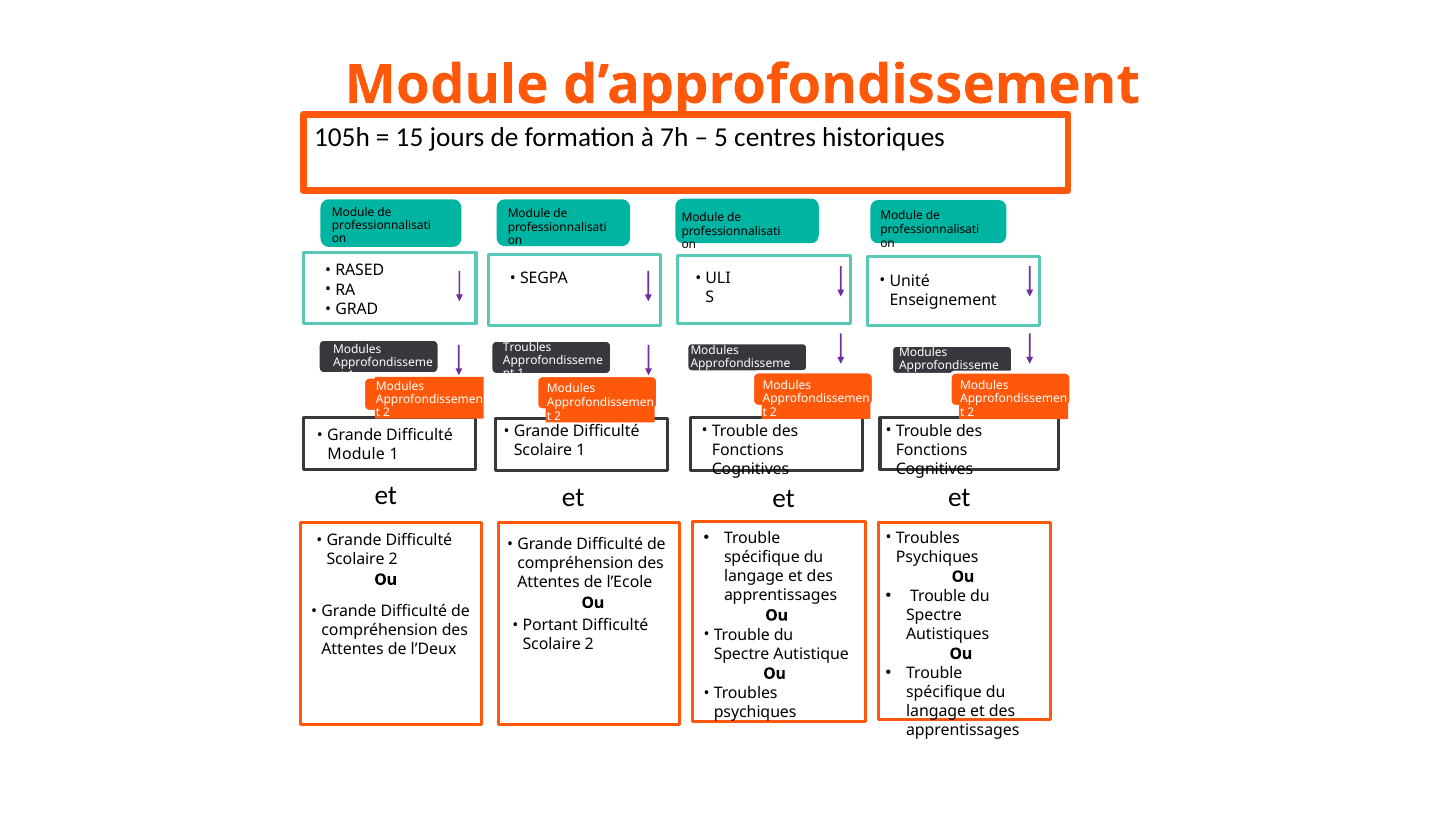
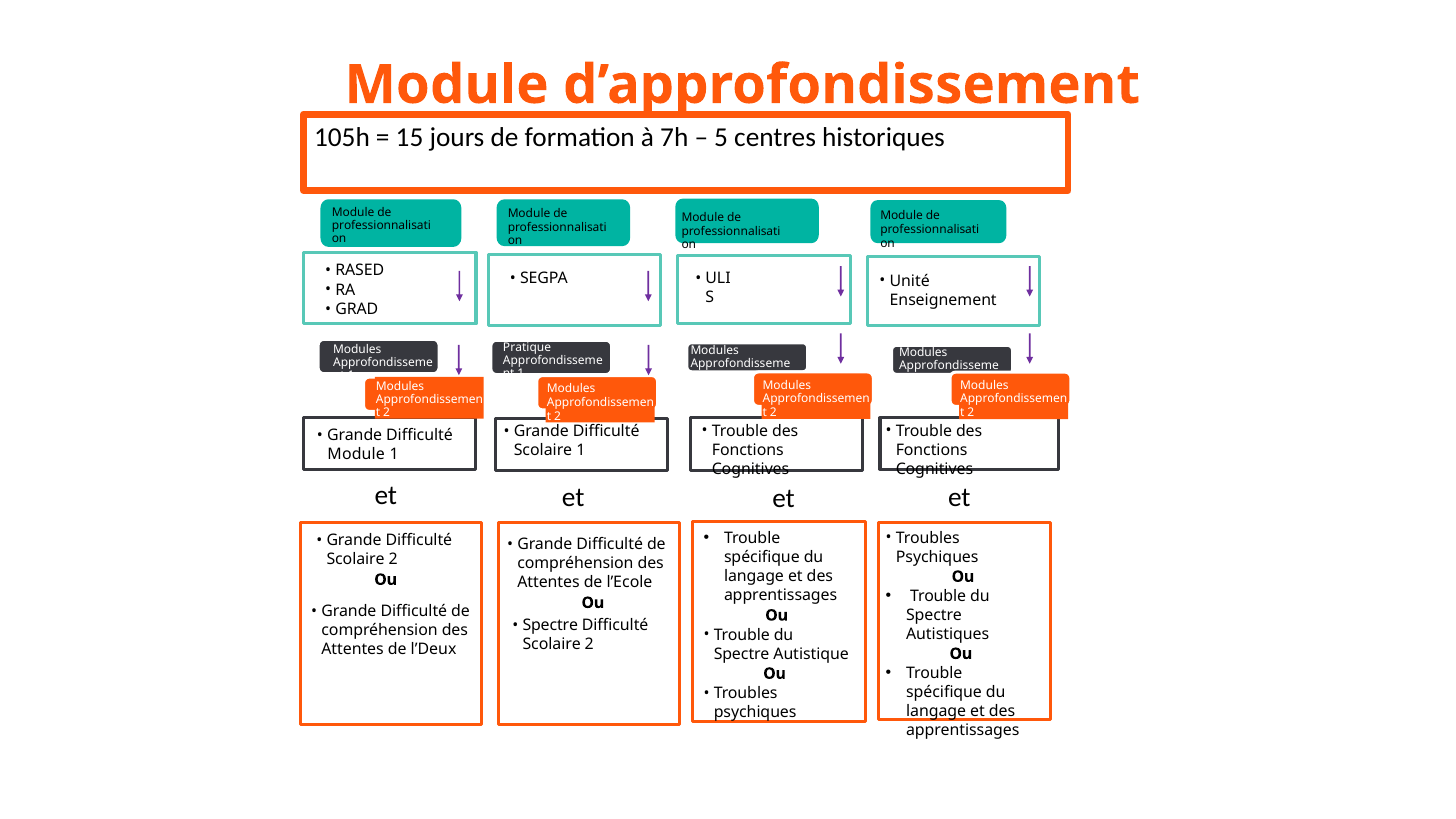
Troubles at (527, 348): Troubles -> Pratique
Portant at (550, 625): Portant -> Spectre
